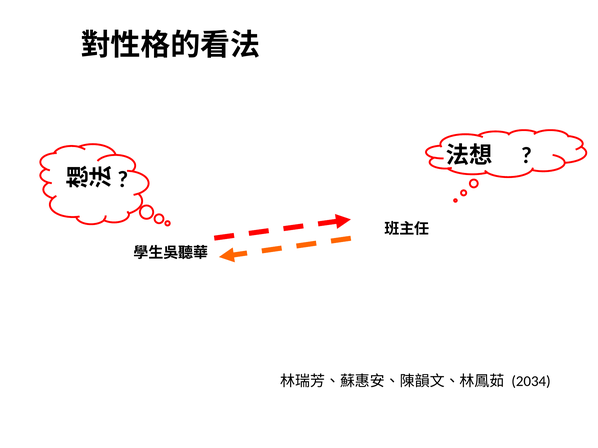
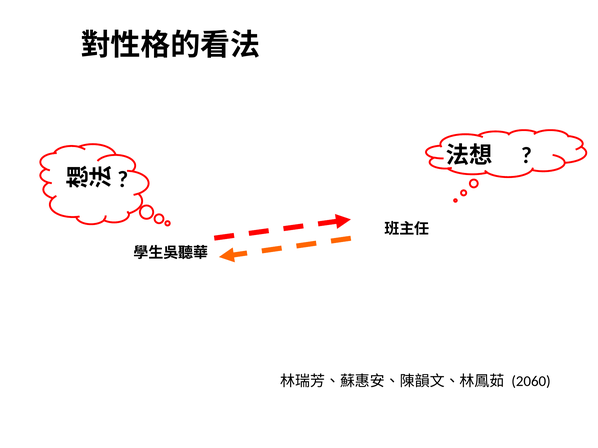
2034: 2034 -> 2060
